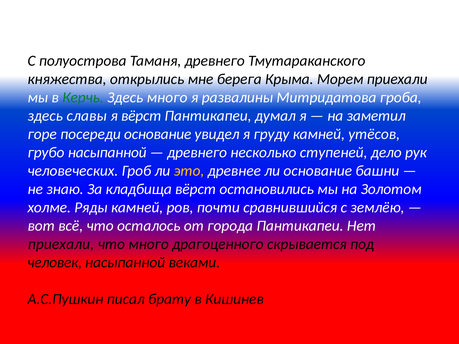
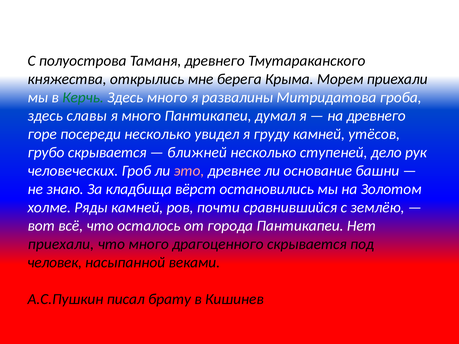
я вёрст: вёрст -> много
на заметил: заметил -> древнего
посереди основание: основание -> несколько
грубо насыпанной: насыпанной -> скрывается
древнего at (197, 153): древнего -> ближней
это colour: yellow -> pink
